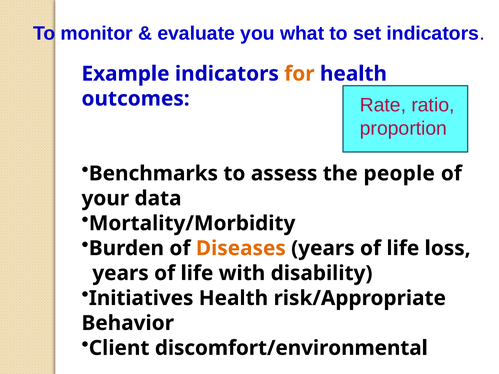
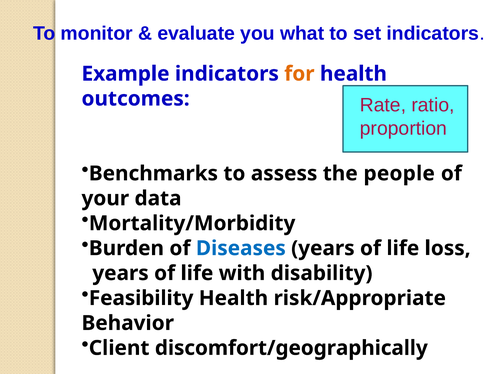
Diseases colour: orange -> blue
Initiatives: Initiatives -> Feasibility
discomfort/environmental: discomfort/environmental -> discomfort/geographically
